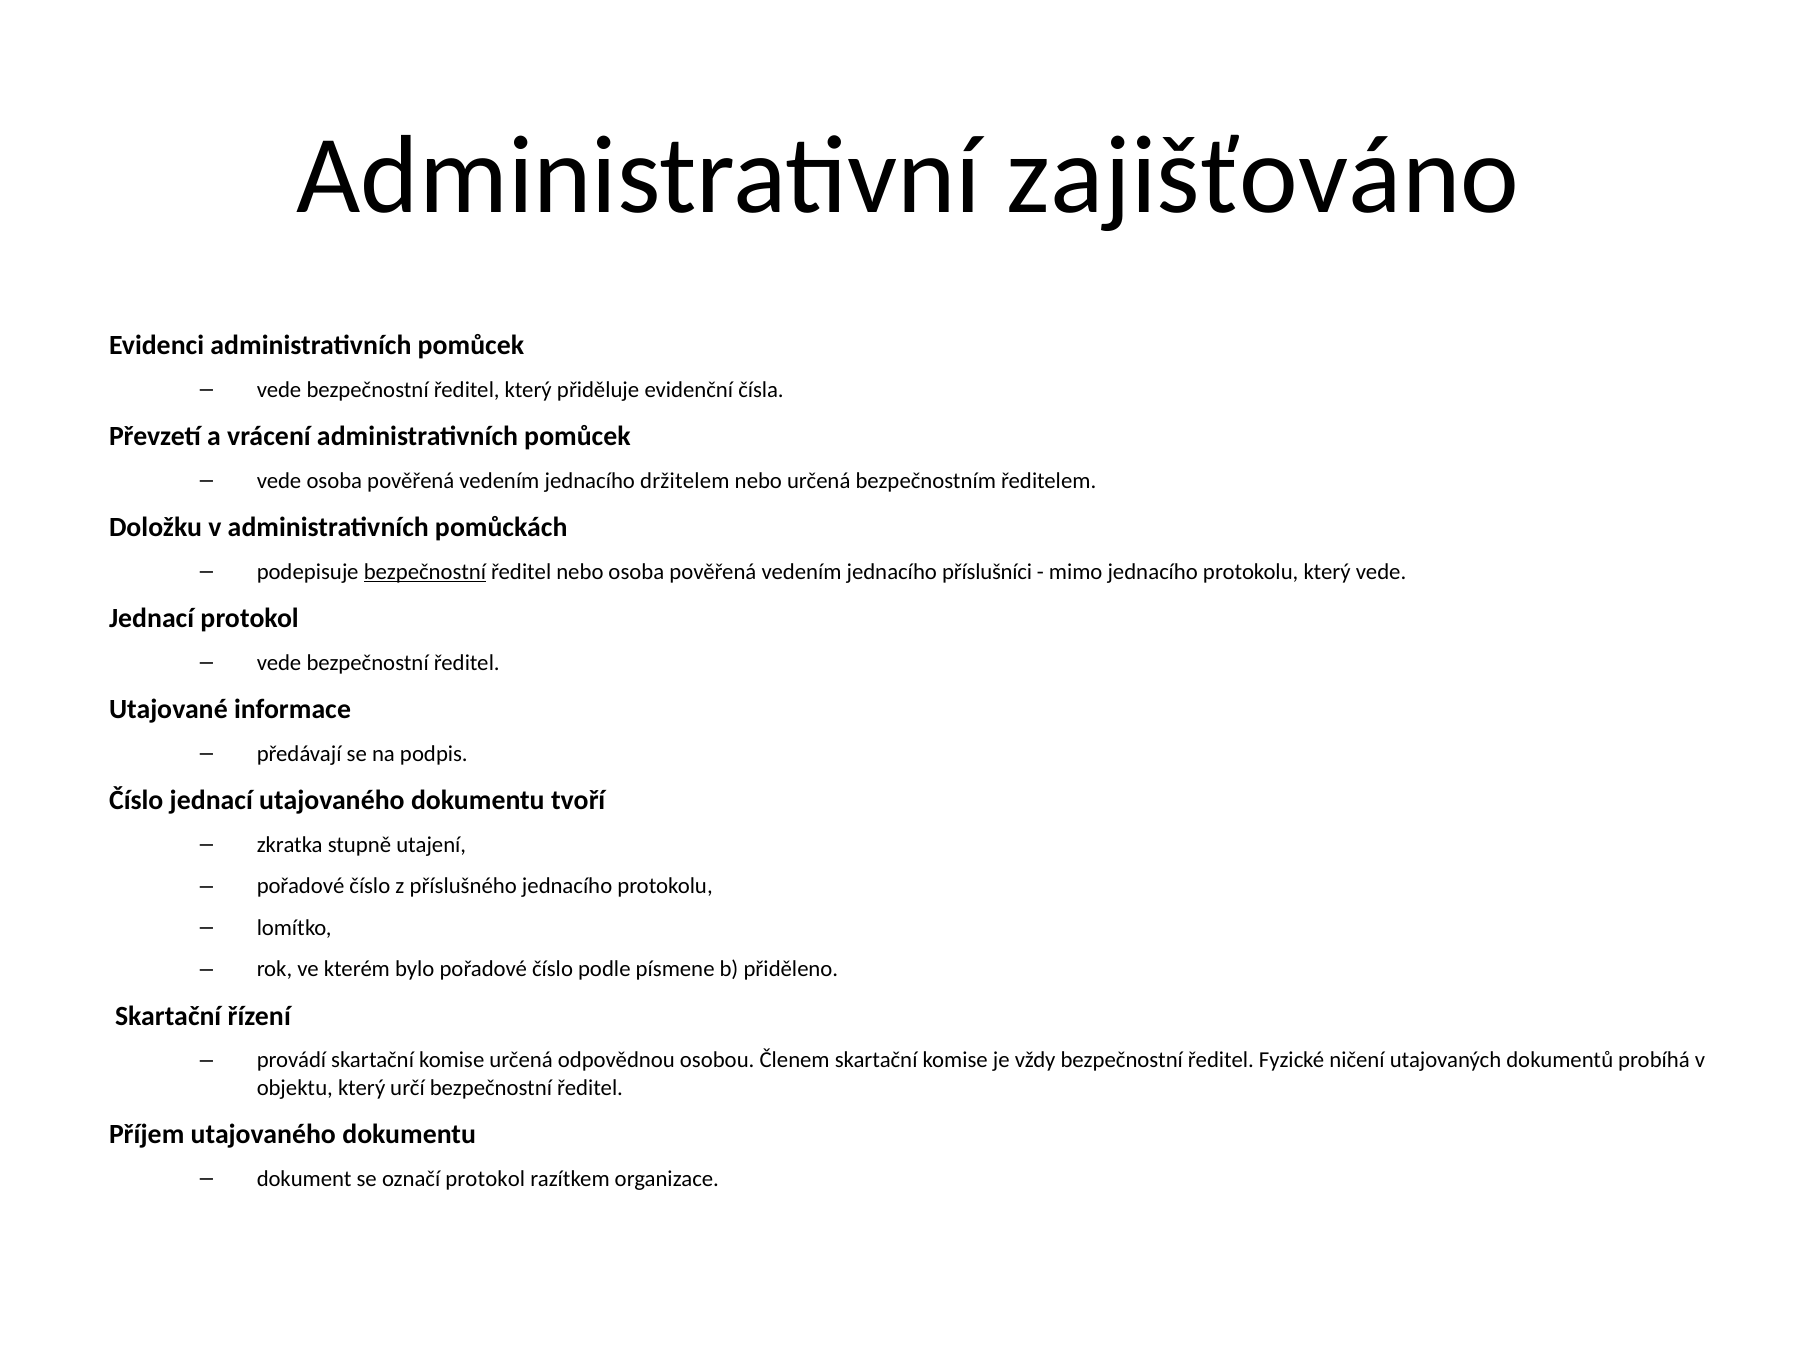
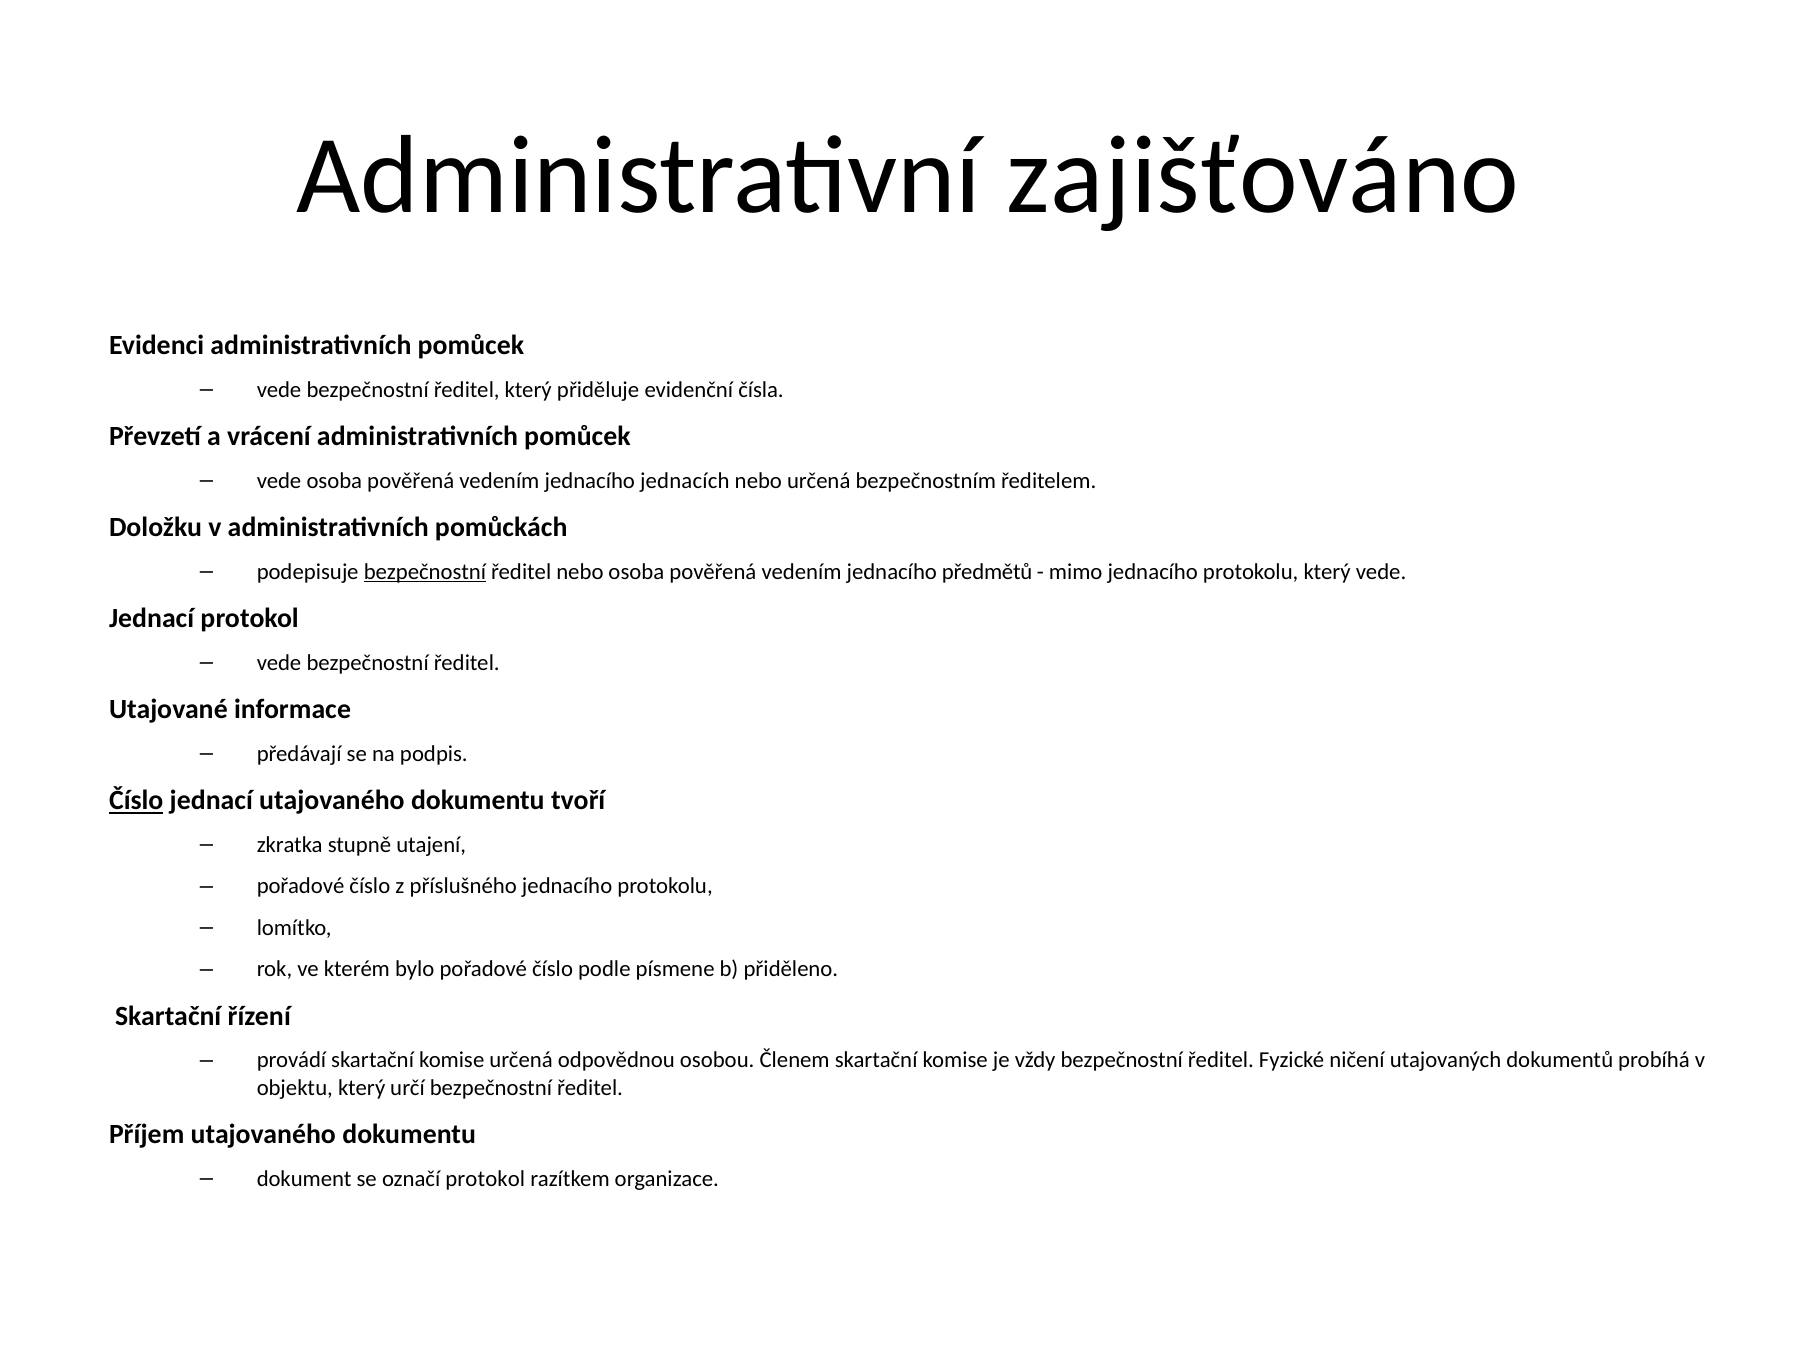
držitelem: držitelem -> jednacích
příslušníci: příslušníci -> předmětů
Číslo at (136, 801) underline: none -> present
